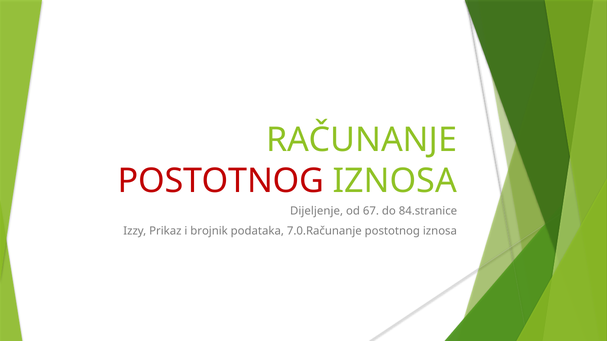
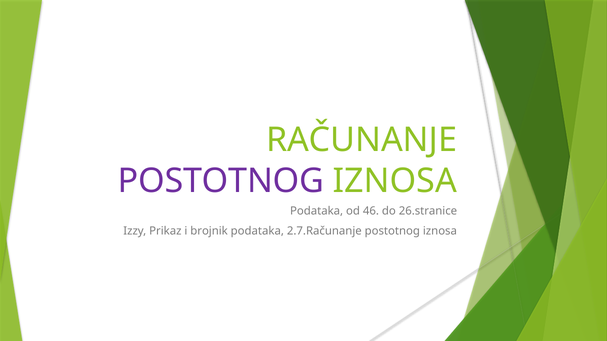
POSTOTNOG at (221, 181) colour: red -> purple
Dijeljenje at (317, 212): Dijeljenje -> Podataka
67: 67 -> 46
84.stranice: 84.stranice -> 26.stranice
7.0.Računanje: 7.0.Računanje -> 2.7.Računanje
